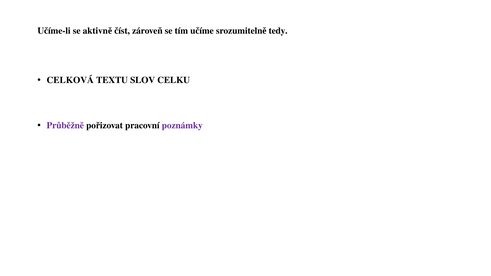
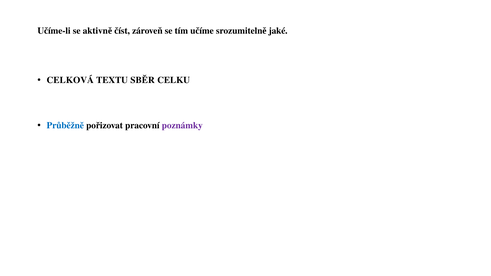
tedy: tedy -> jaké
SLOV: SLOV -> SBĚR
Průběžně colour: purple -> blue
